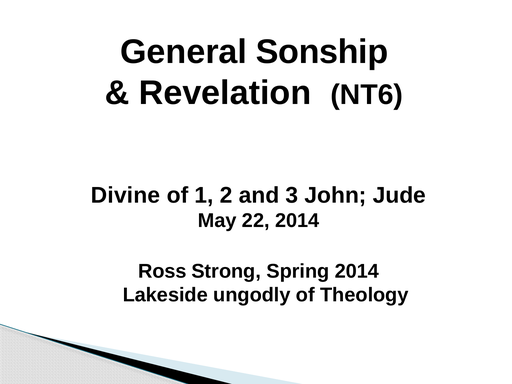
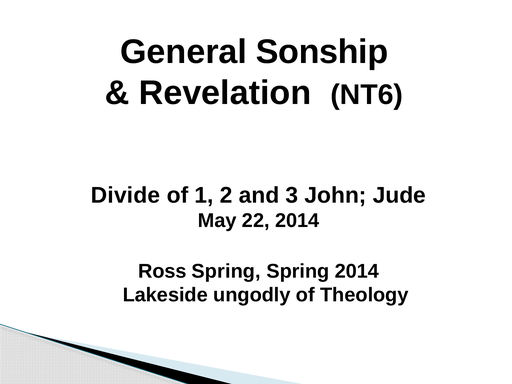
Divine: Divine -> Divide
Ross Strong: Strong -> Spring
